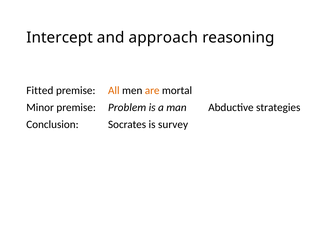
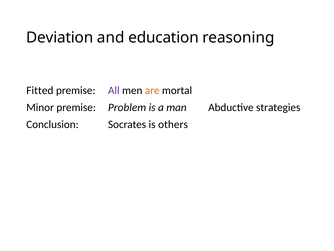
Intercept: Intercept -> Deviation
approach: approach -> education
All colour: orange -> purple
survey: survey -> others
